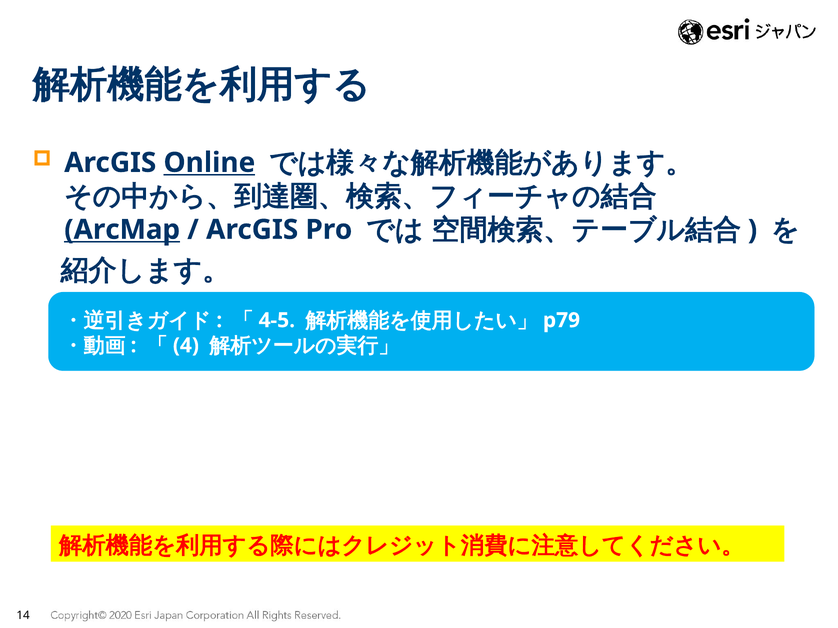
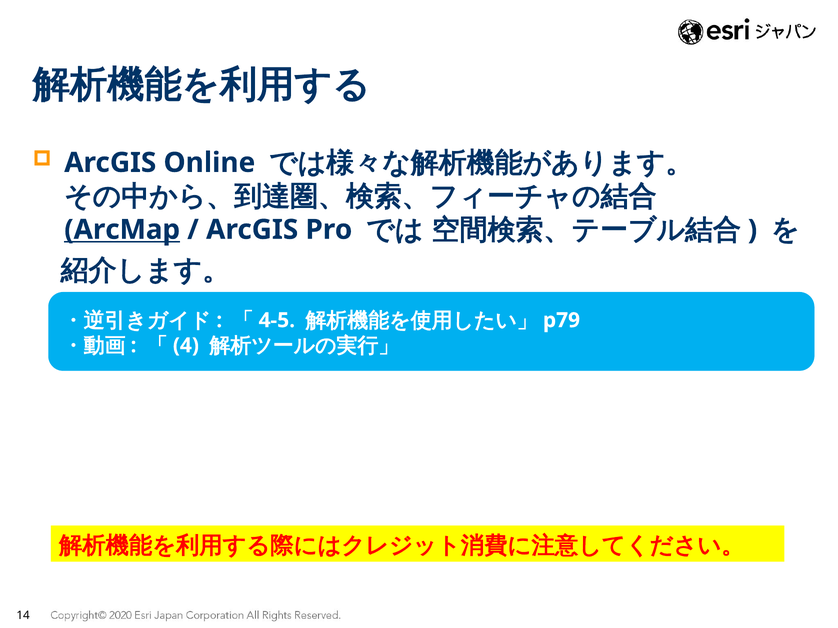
Online underline: present -> none
